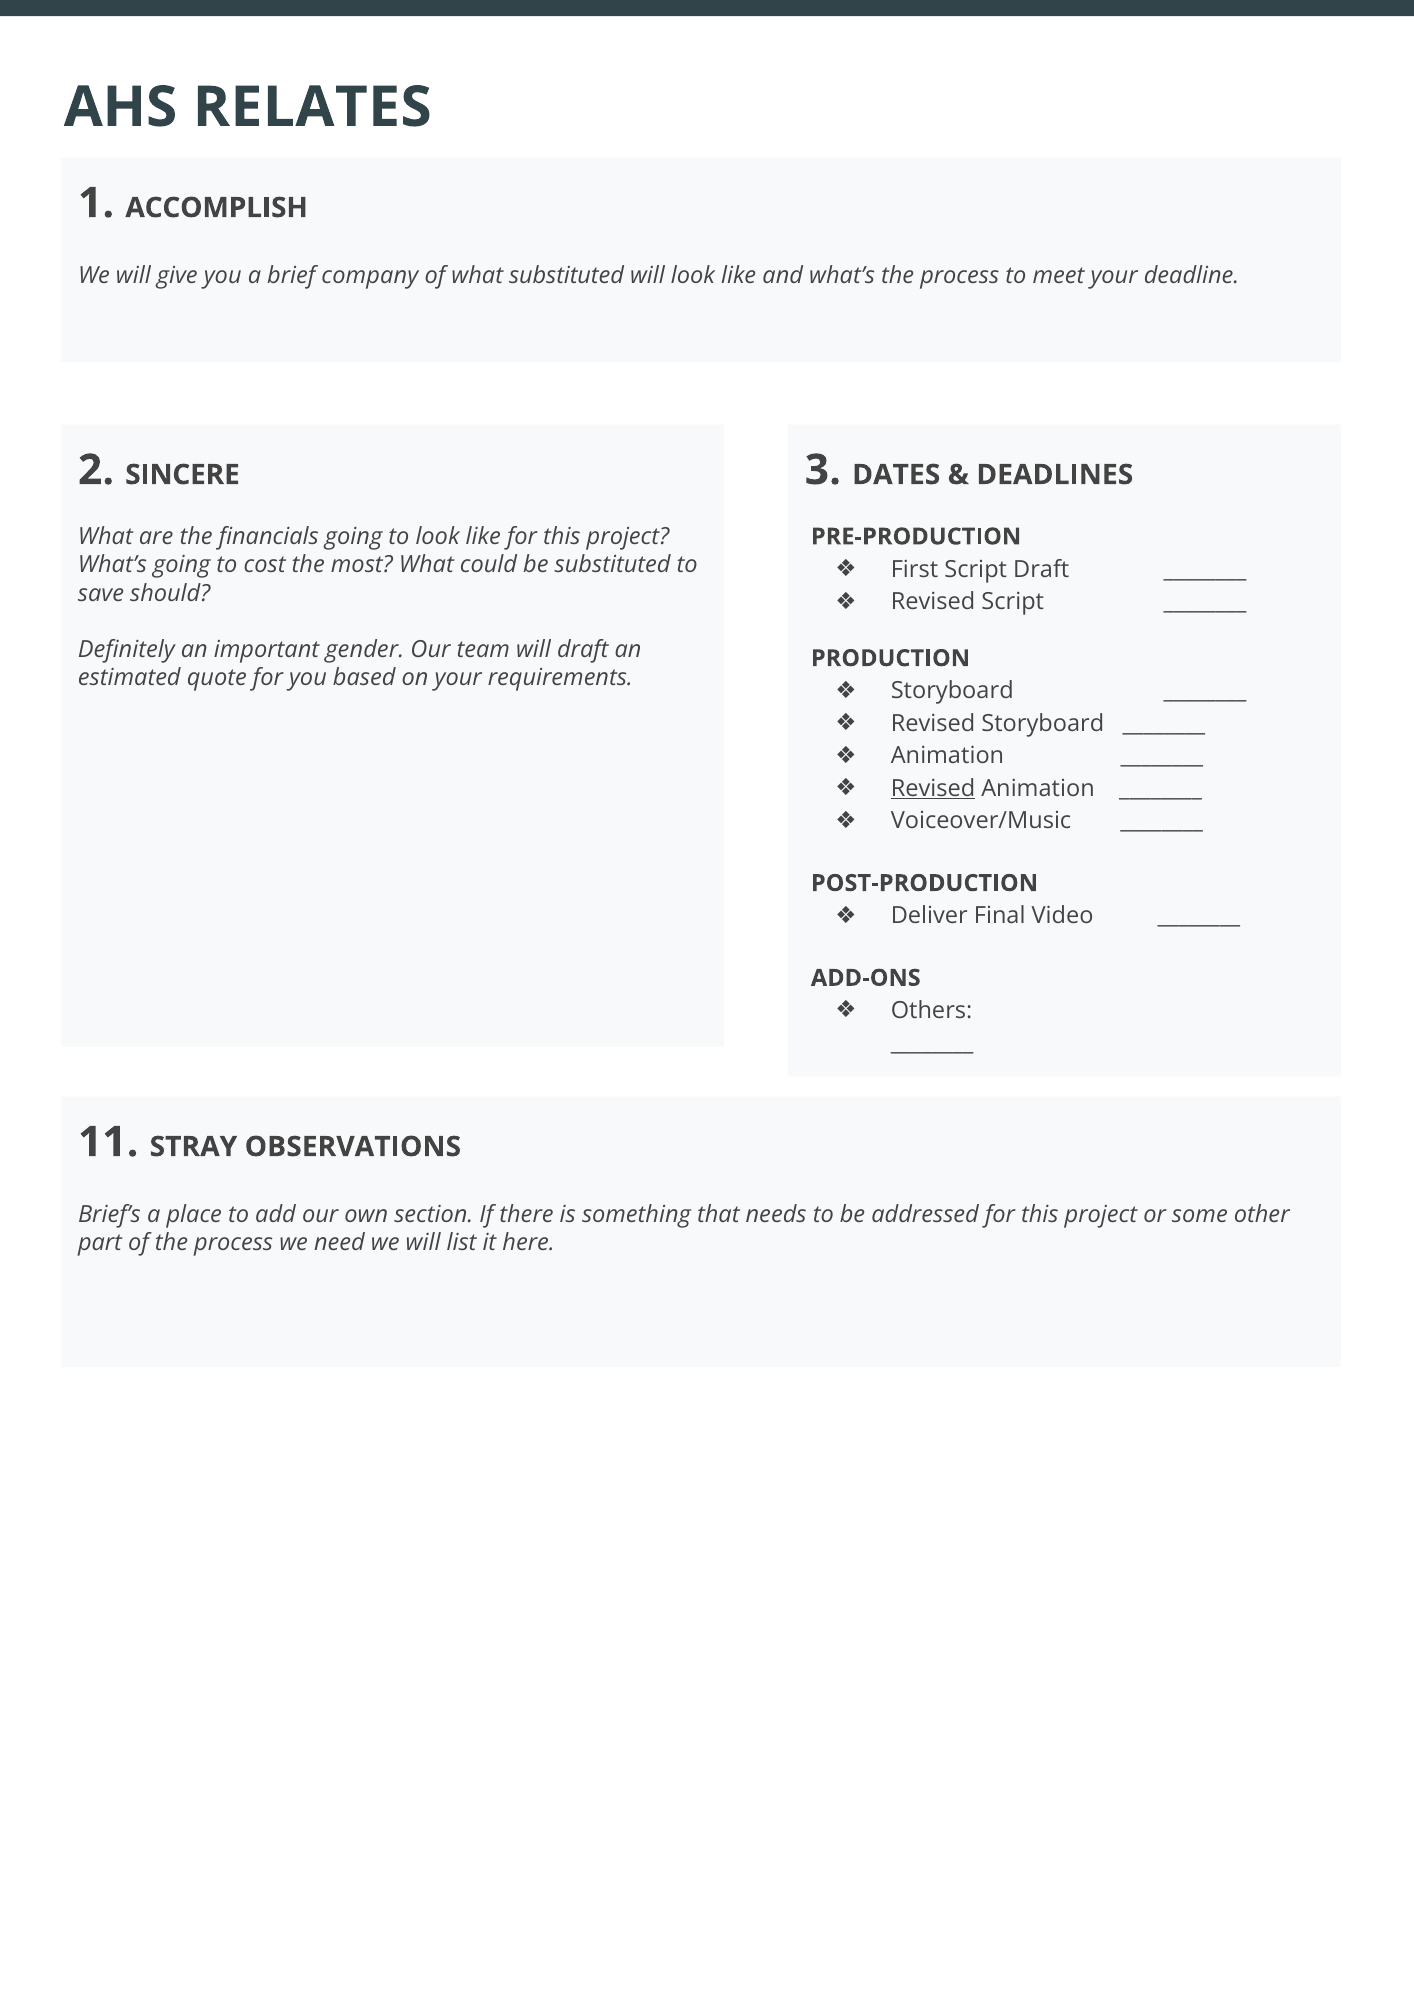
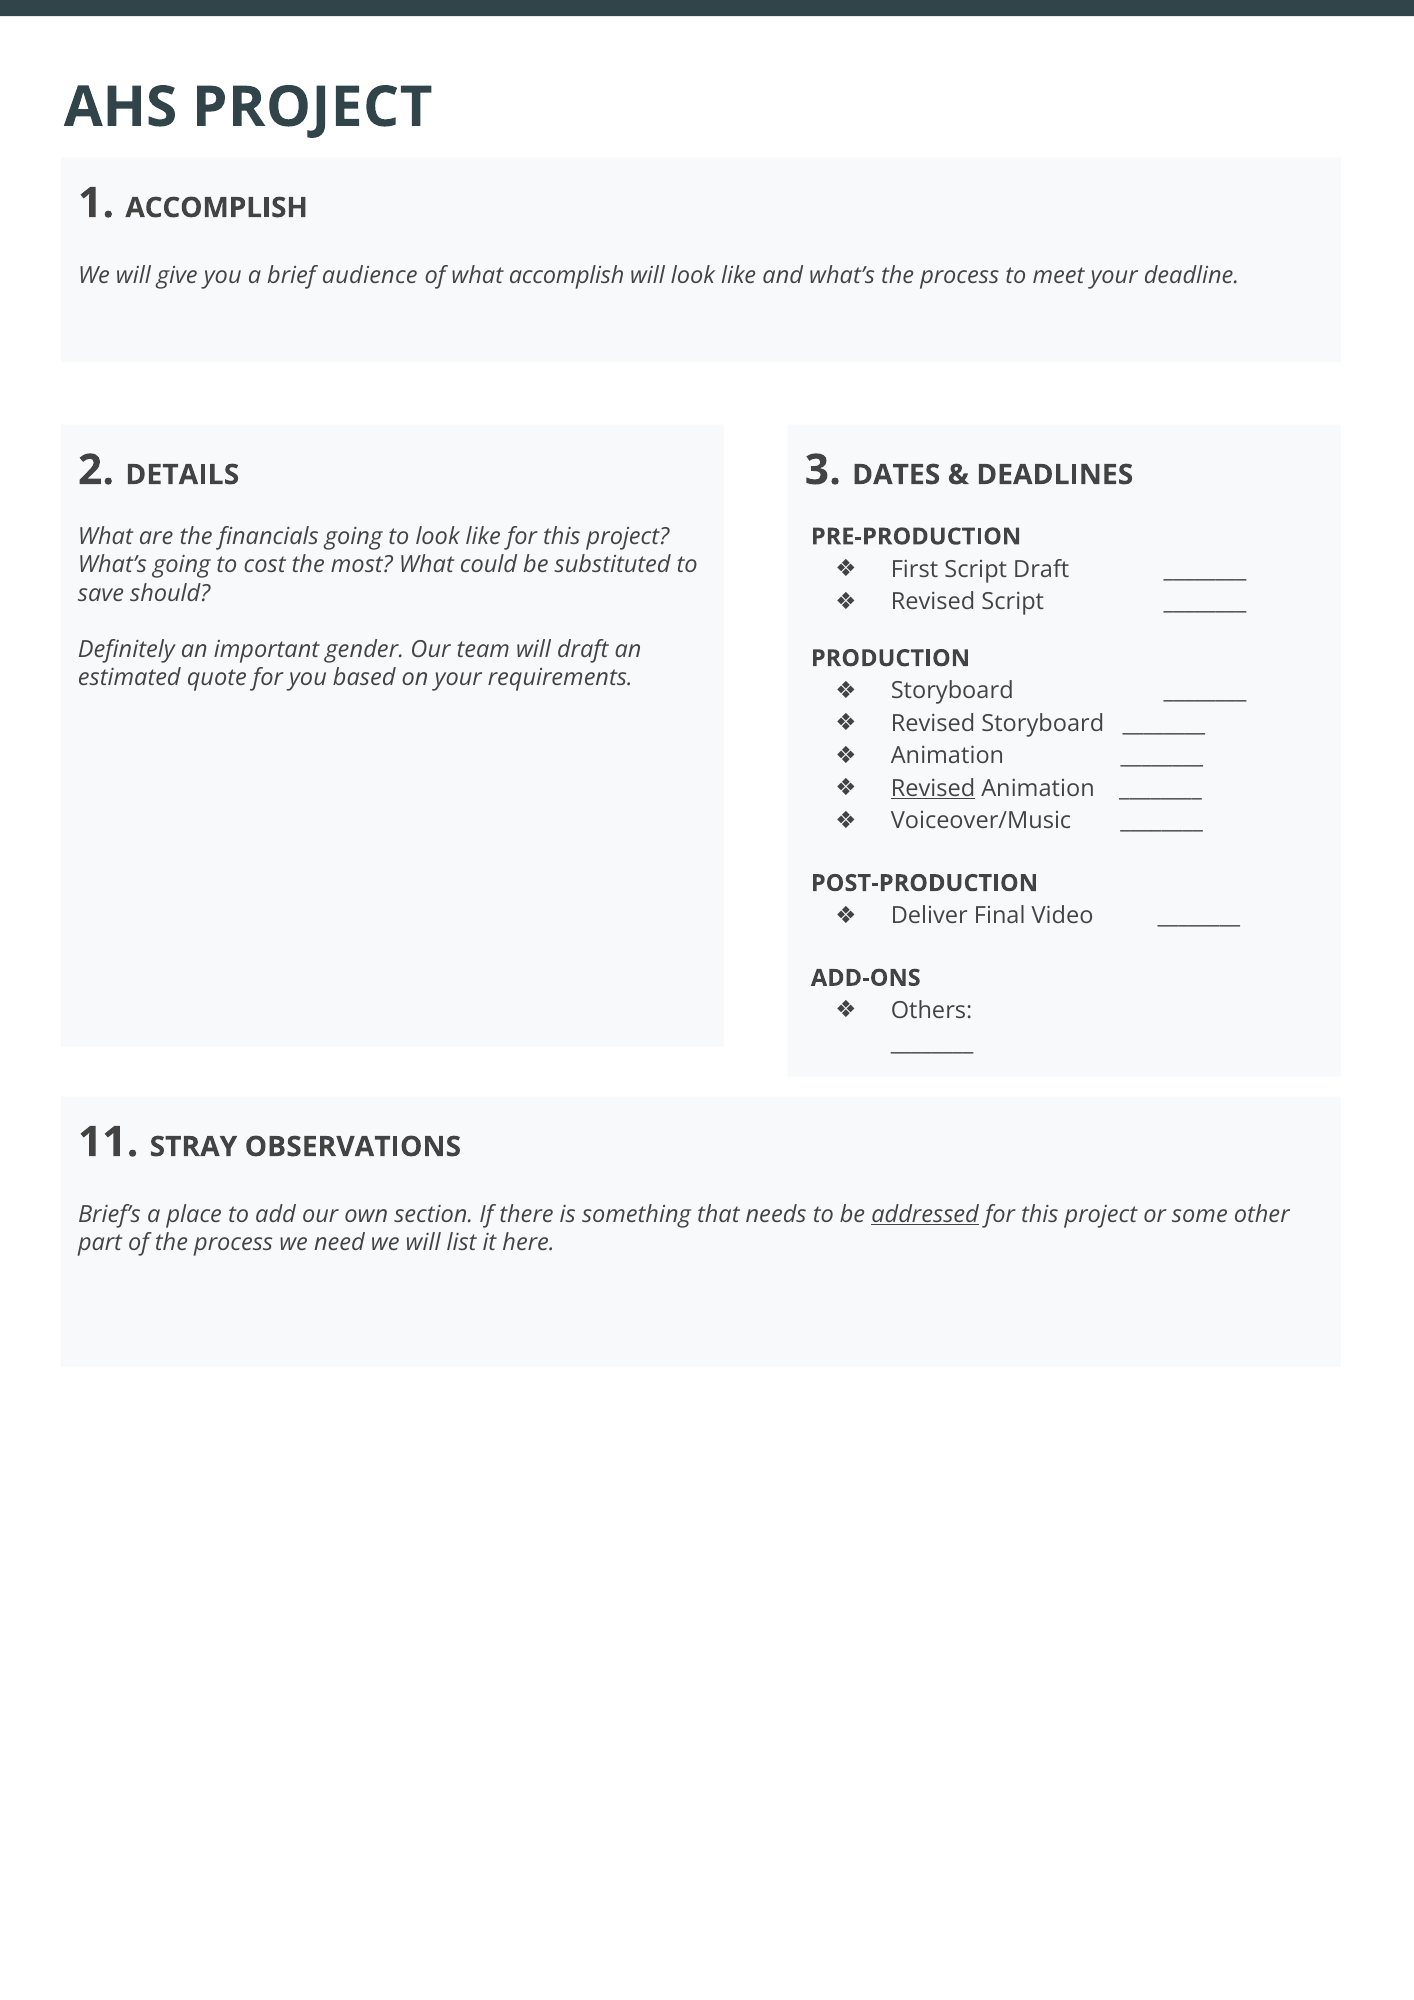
AHS RELATES: RELATES -> PROJECT
company: company -> audience
what substituted: substituted -> accomplish
SINCERE: SINCERE -> DETAILS
addressed underline: none -> present
